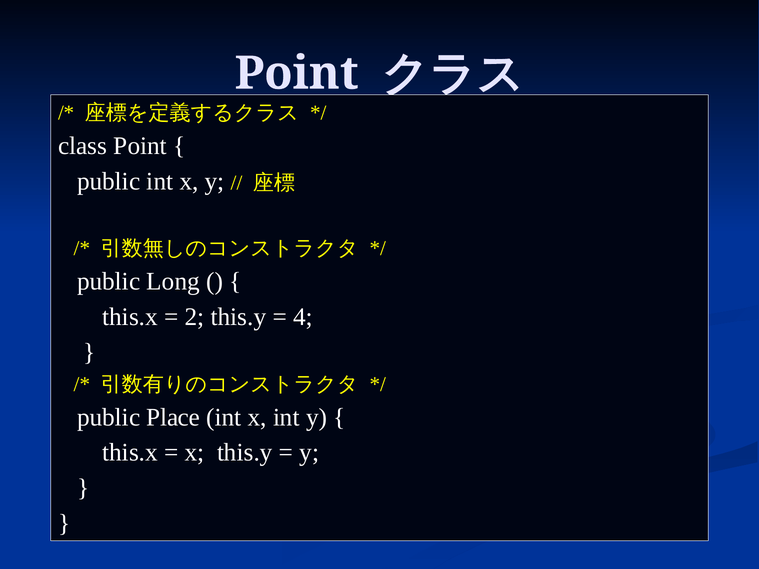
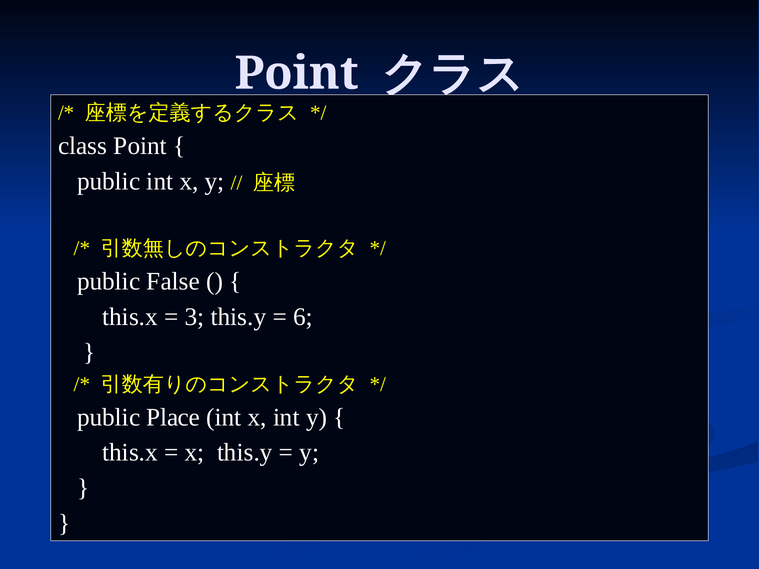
Long: Long -> False
2: 2 -> 3
4: 4 -> 6
